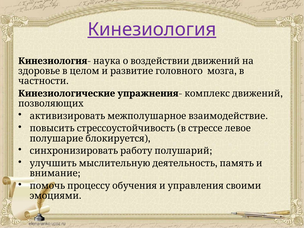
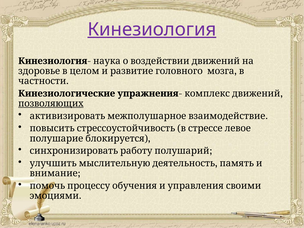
позволяющих underline: none -> present
